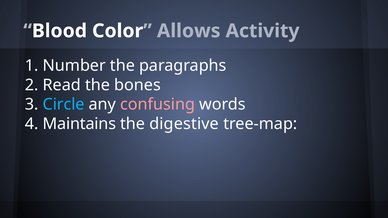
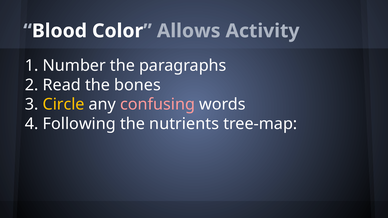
Circle colour: light blue -> yellow
Maintains: Maintains -> Following
digestive: digestive -> nutrients
